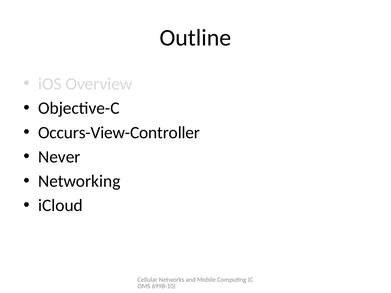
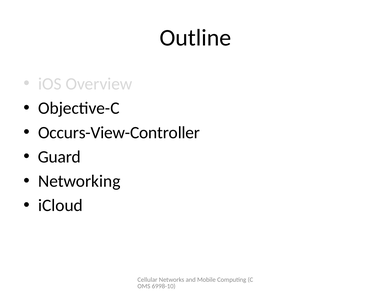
Never: Never -> Guard
